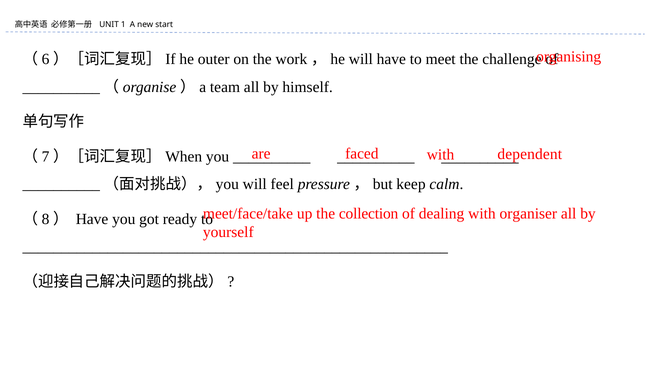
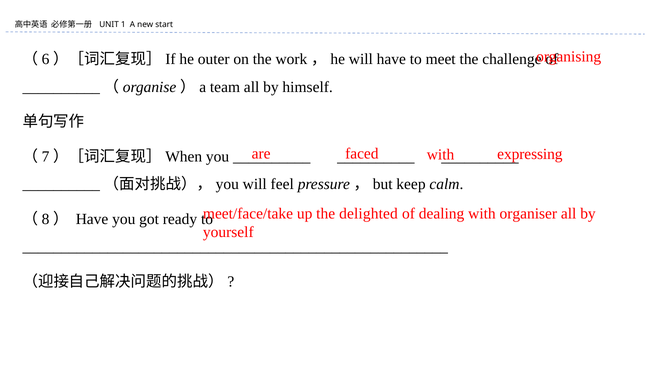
dependent: dependent -> expressing
collection: collection -> delighted
